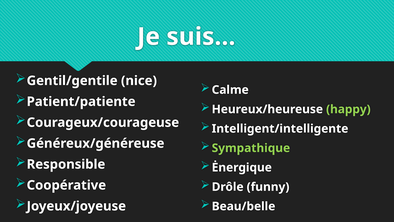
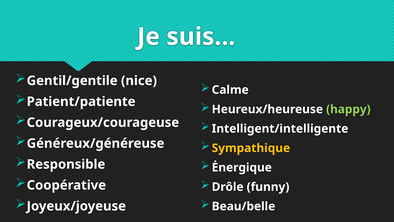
Sympathique colour: light green -> yellow
